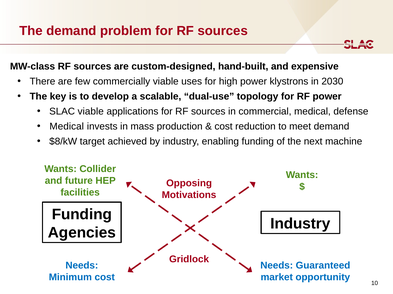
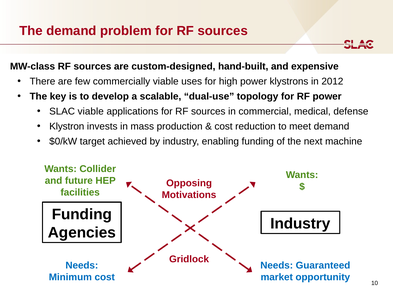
2030: 2030 -> 2012
Medical at (67, 127): Medical -> Klystron
$8/kW: $8/kW -> $0/kW
